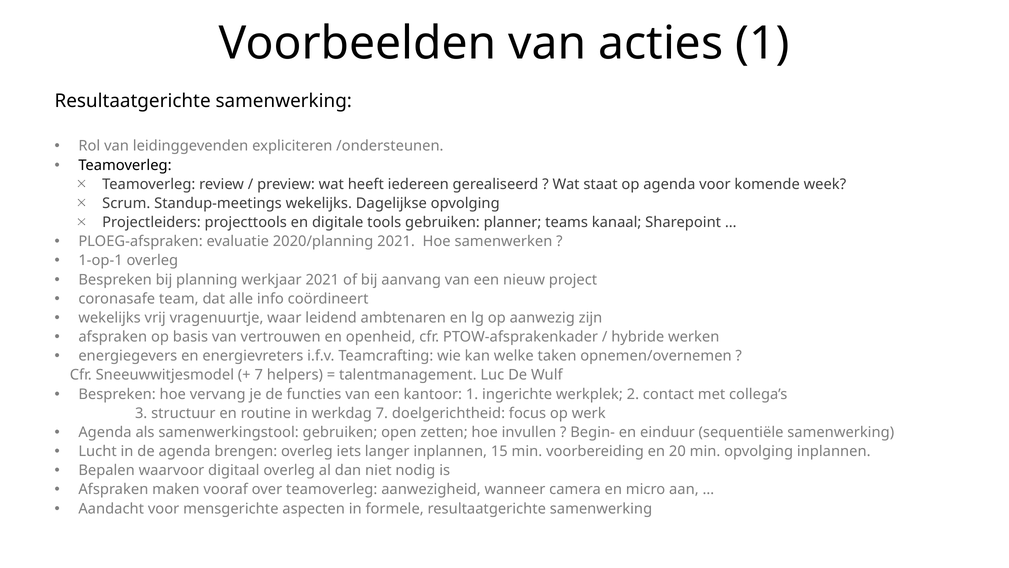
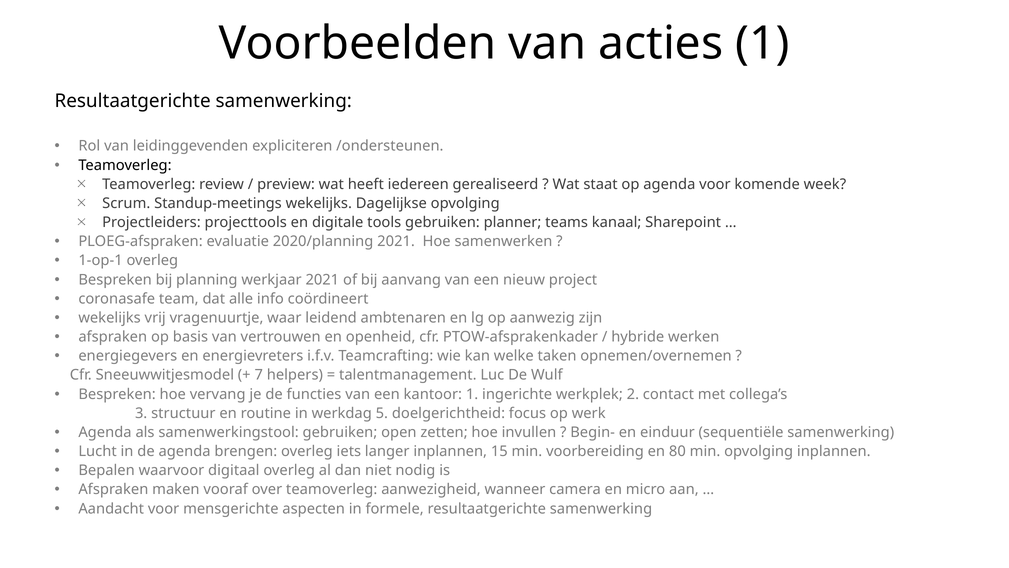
werkdag 7: 7 -> 5
20: 20 -> 80
